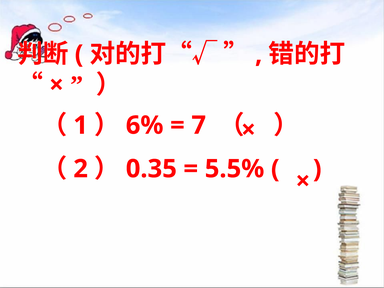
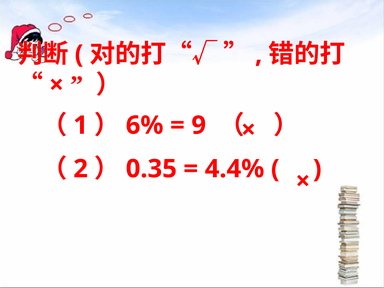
7: 7 -> 9
5.5%: 5.5% -> 4.4%
